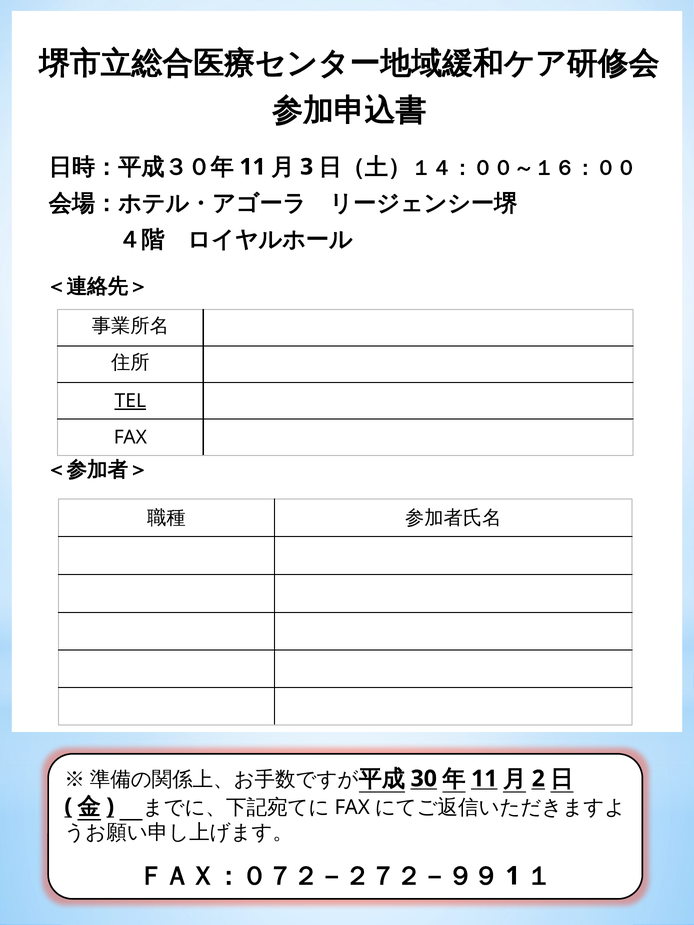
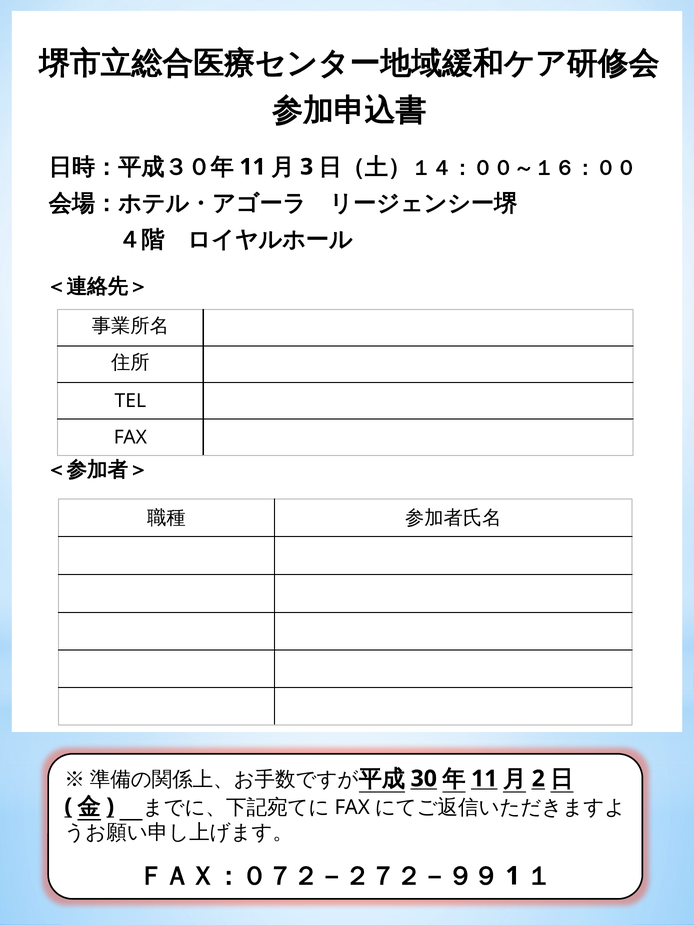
TEL underline: present -> none
